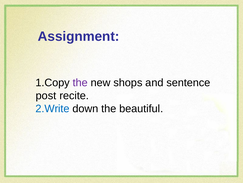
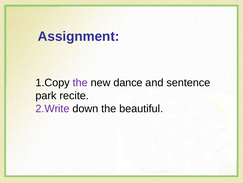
shops: shops -> dance
post: post -> park
2.Write colour: blue -> purple
